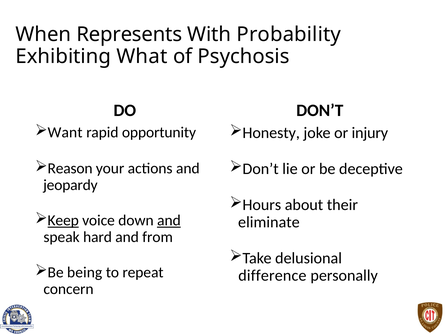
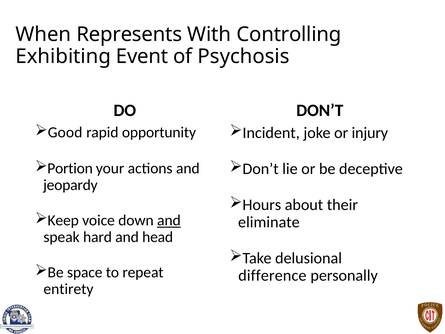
Probability: Probability -> Controlling
What: What -> Event
Want: Want -> Good
Honesty: Honesty -> Incident
Reason: Reason -> Portion
Keep underline: present -> none
from: from -> head
being: being -> space
concern: concern -> entirety
